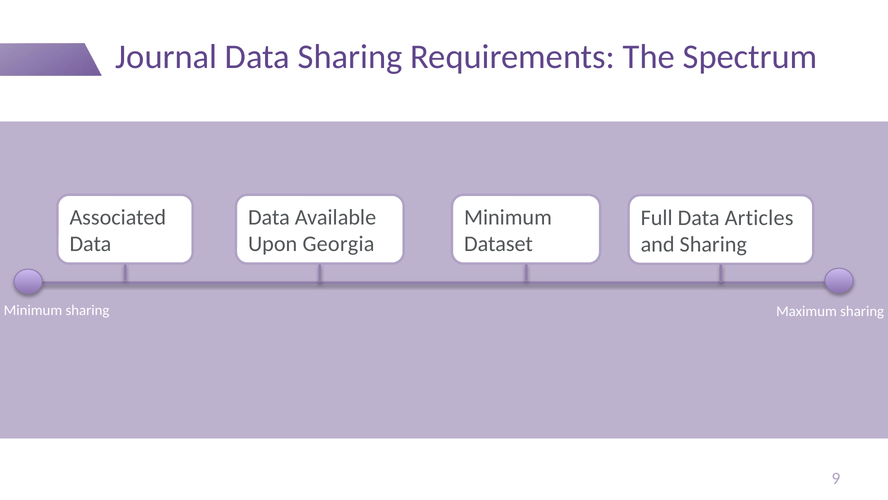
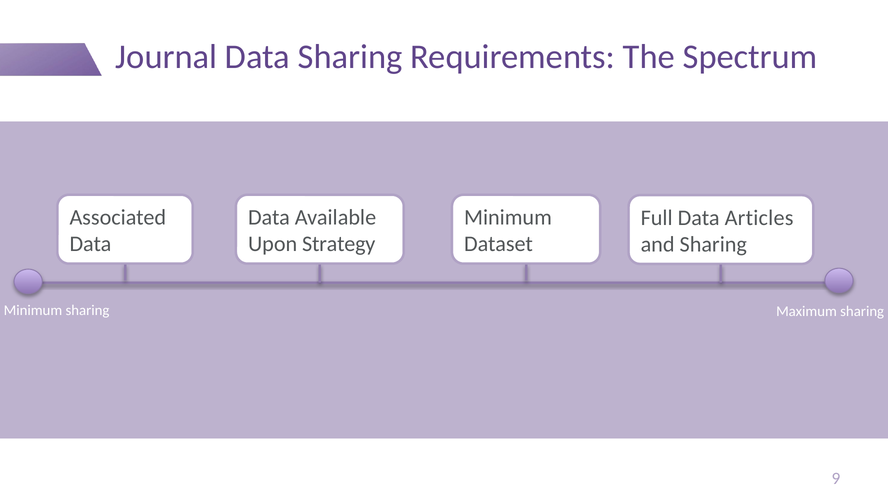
Georgia: Georgia -> Strategy
